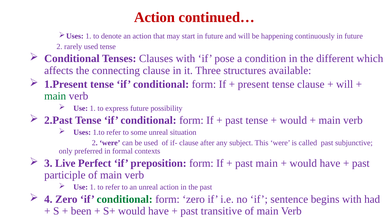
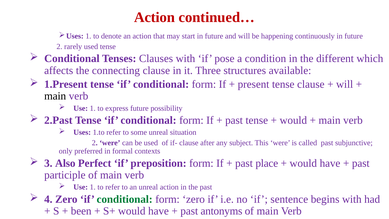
main at (55, 96) colour: green -> black
Live: Live -> Also
past main: main -> place
transitive: transitive -> antonyms
